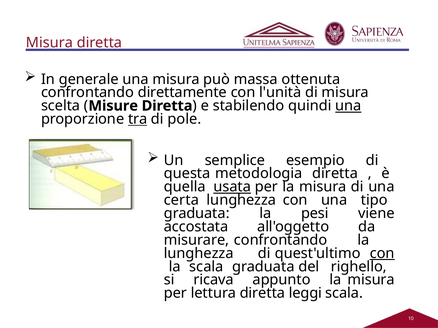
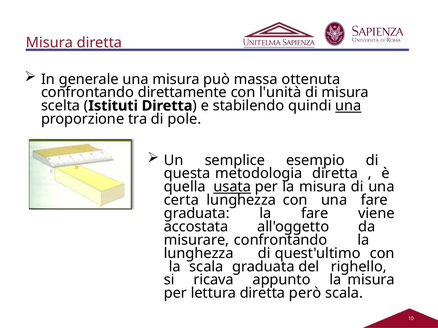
Misure: Misure -> Istituti
tra underline: present -> none
una tipo: tipo -> fare
la pesi: pesi -> fare
con at (382, 254) underline: present -> none
leggi: leggi -> però
